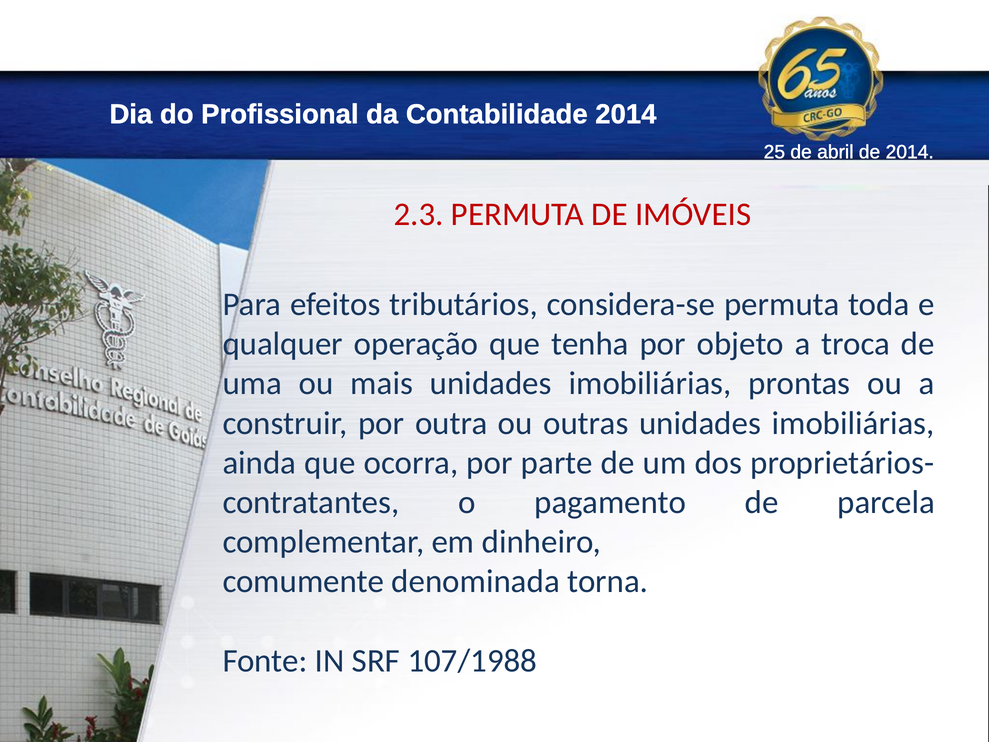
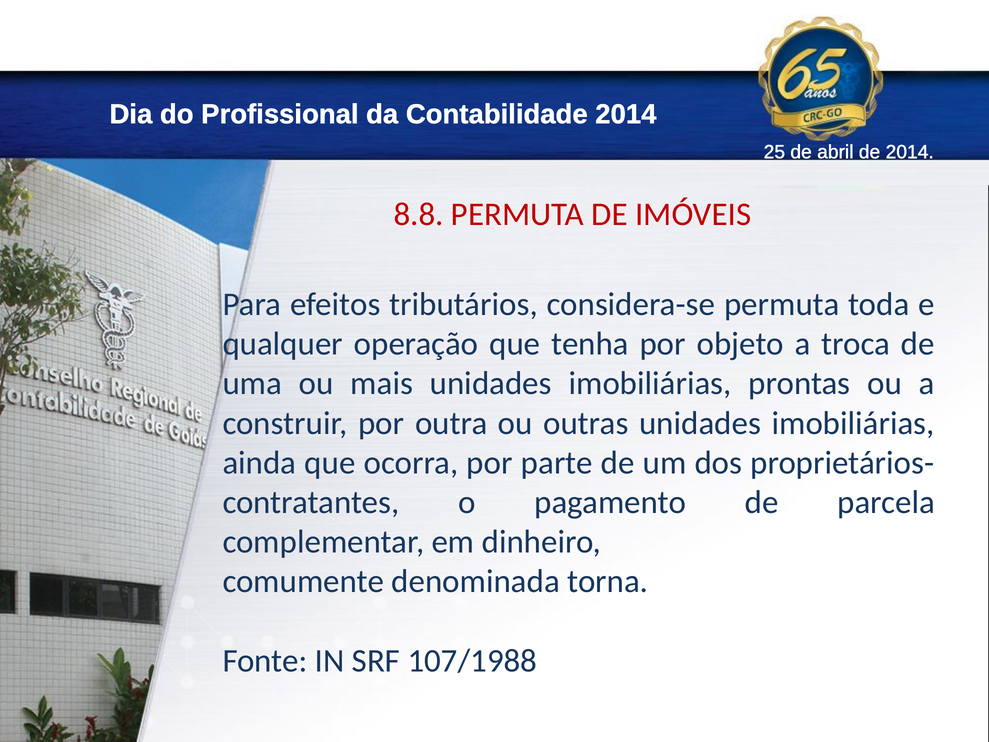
2.3: 2.3 -> 8.8
